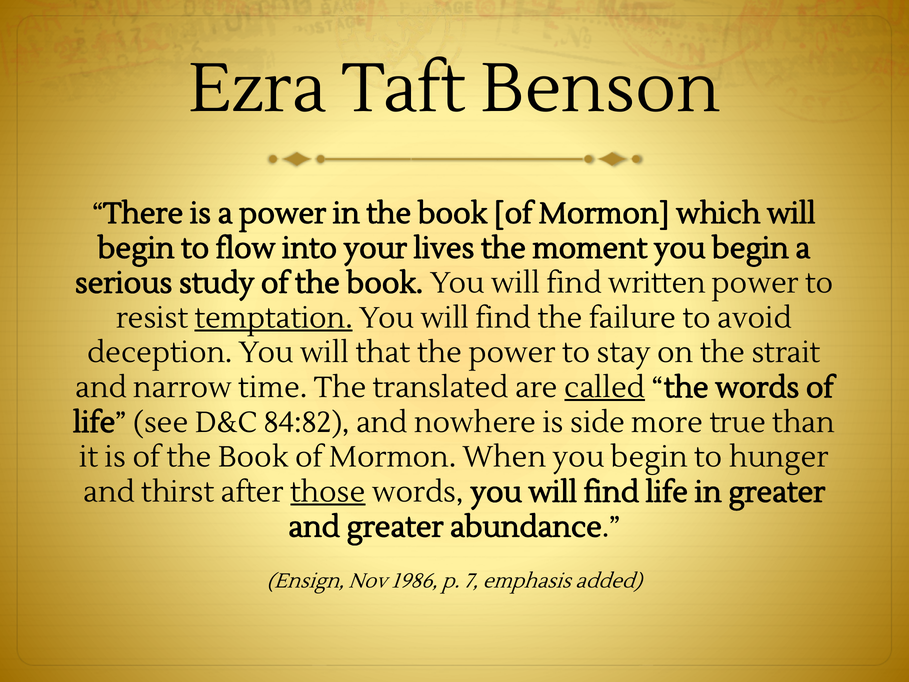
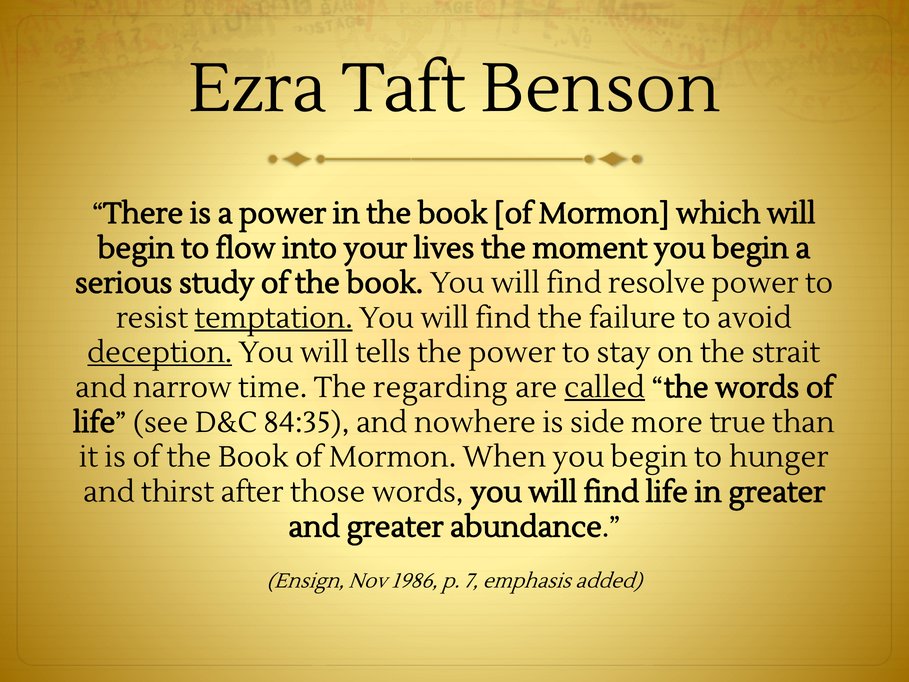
written: written -> resolve
deception underline: none -> present
that: that -> tells
translated: translated -> regarding
84:82: 84:82 -> 84:35
those underline: present -> none
